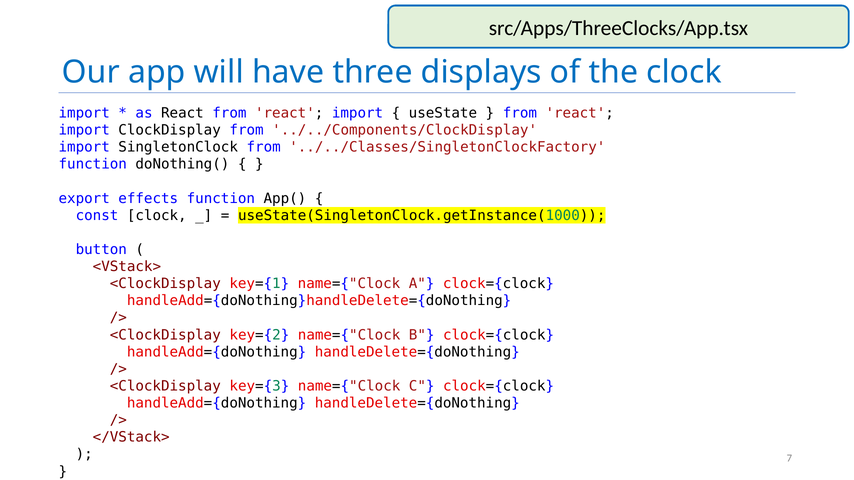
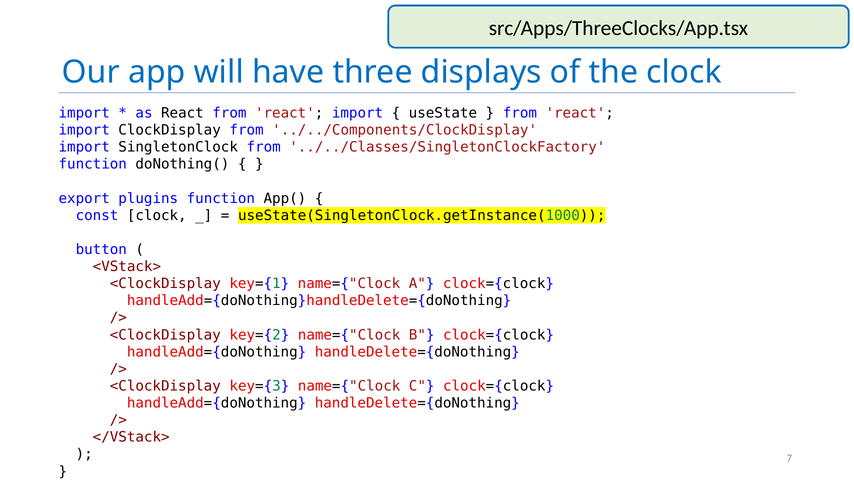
effects: effects -> plugins
